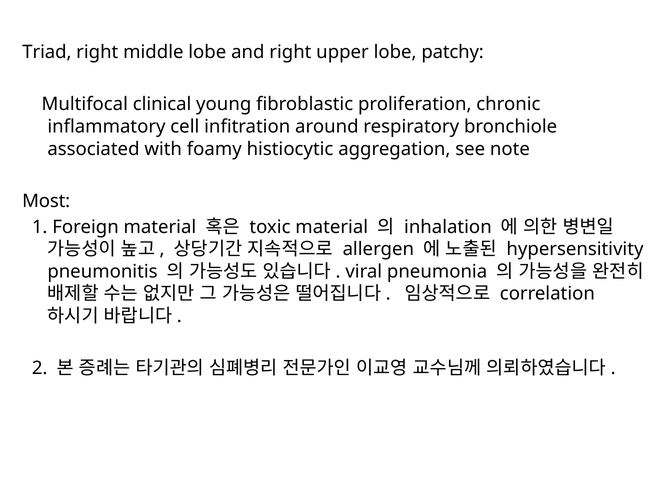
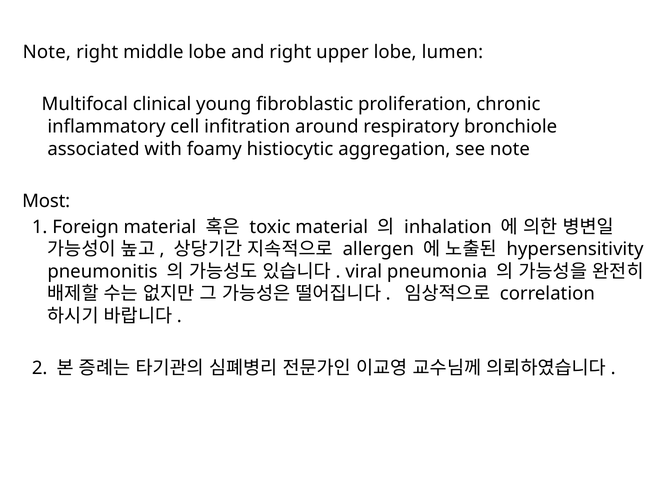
Triad at (47, 52): Triad -> Note
patchy: patchy -> lumen
